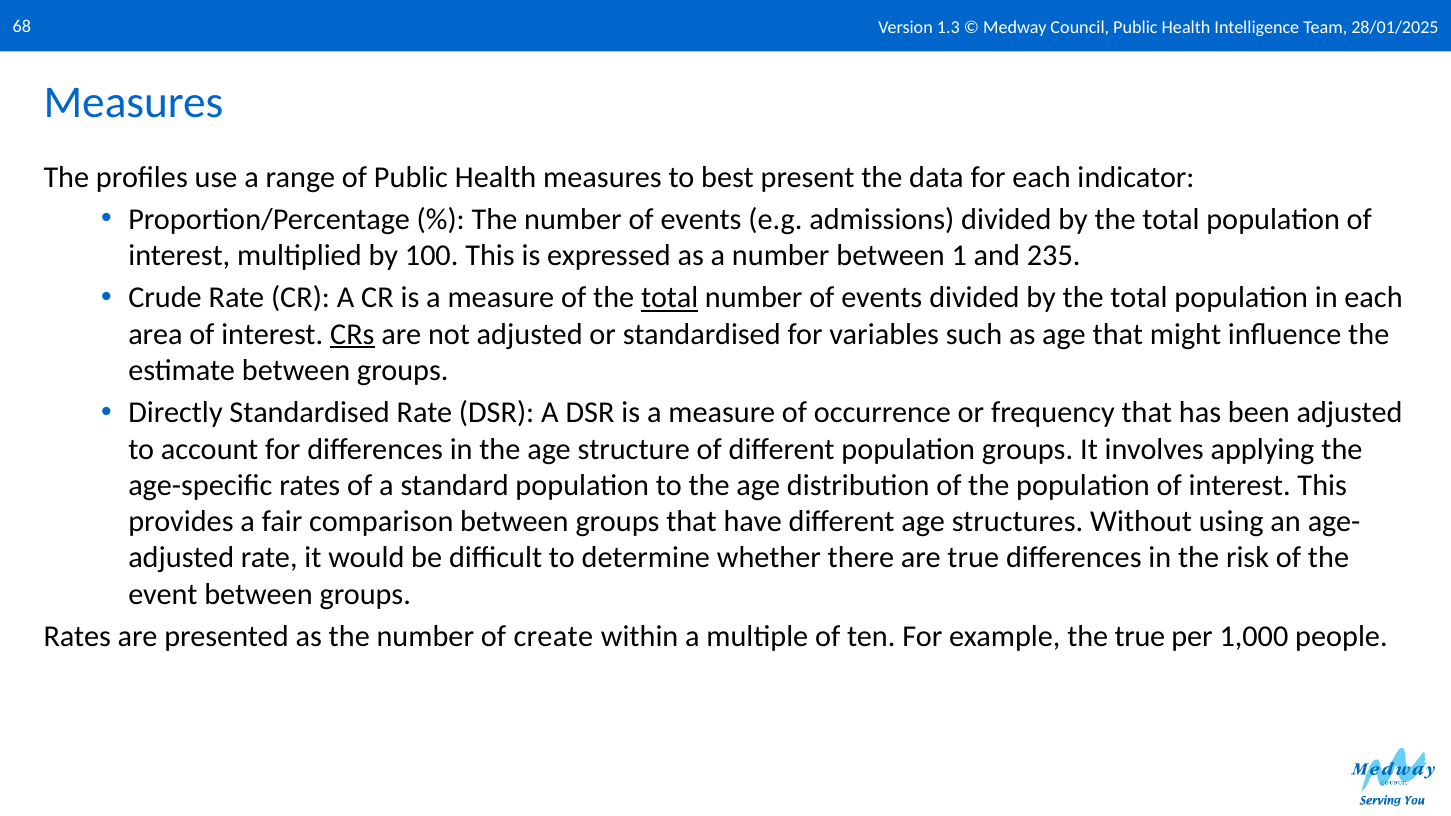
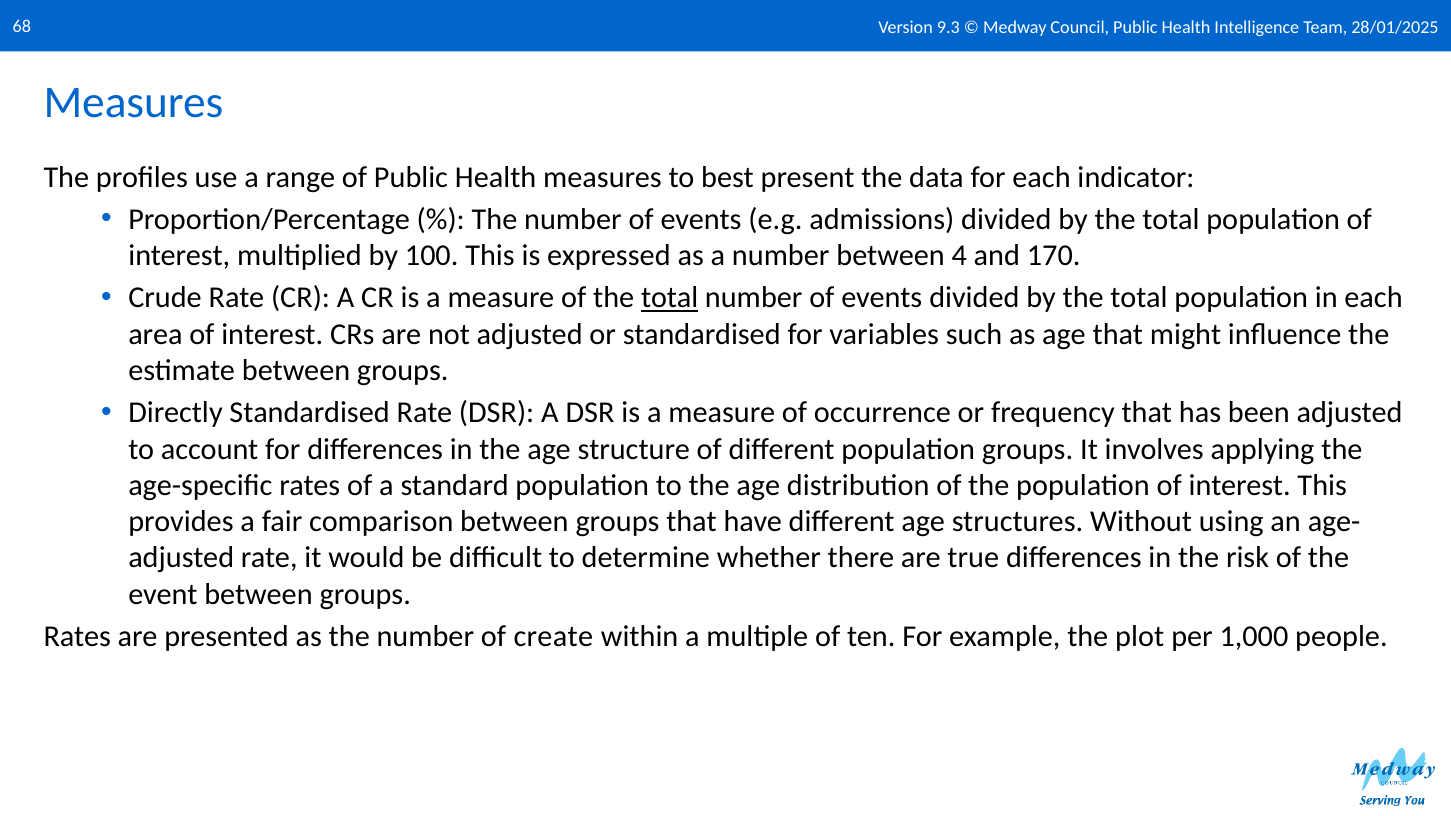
1.3: 1.3 -> 9.3
1: 1 -> 4
235: 235 -> 170
CRs underline: present -> none
the true: true -> plot
